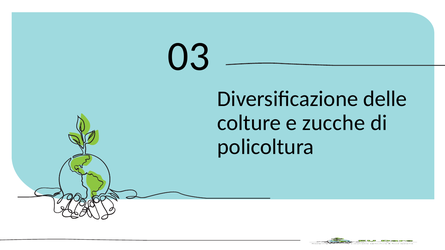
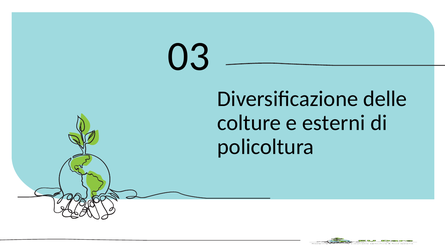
zucche: zucche -> esterni
